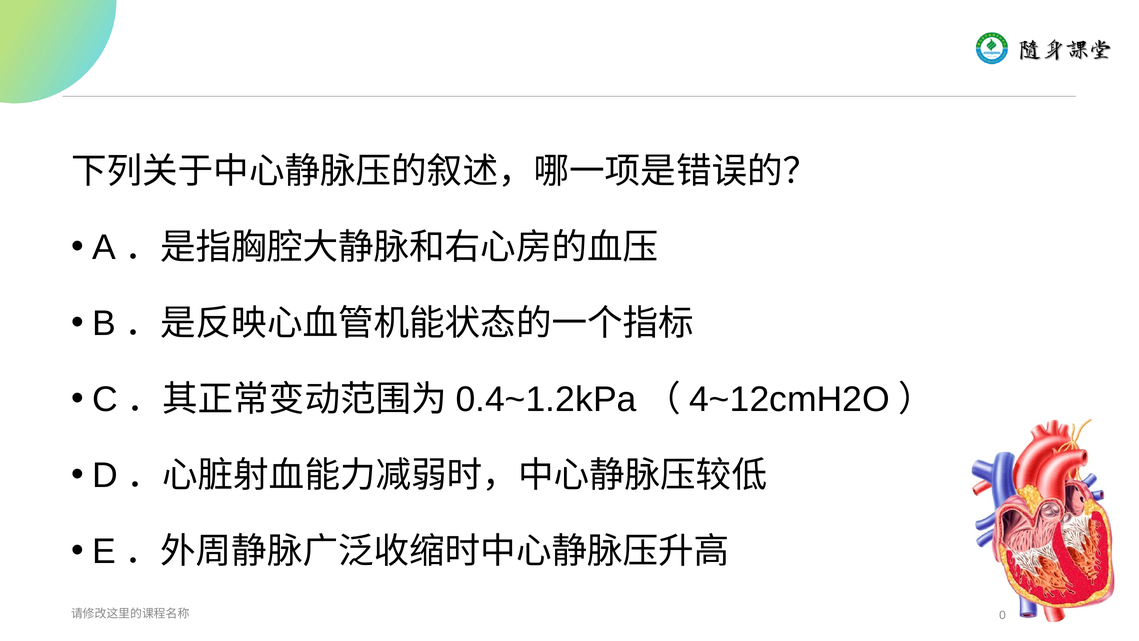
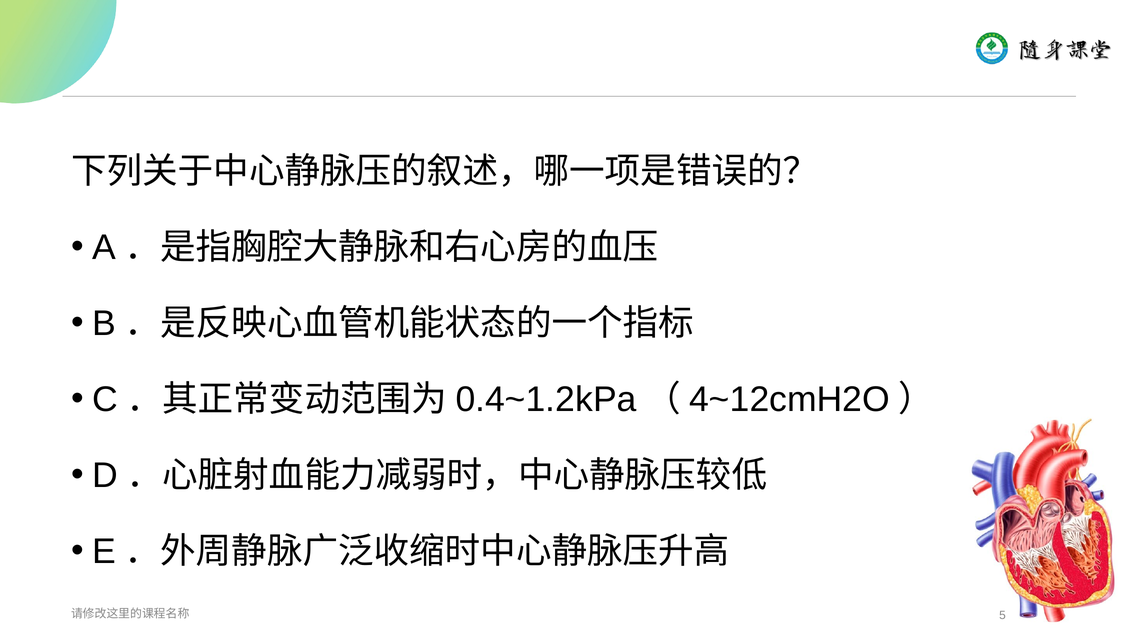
0: 0 -> 5
